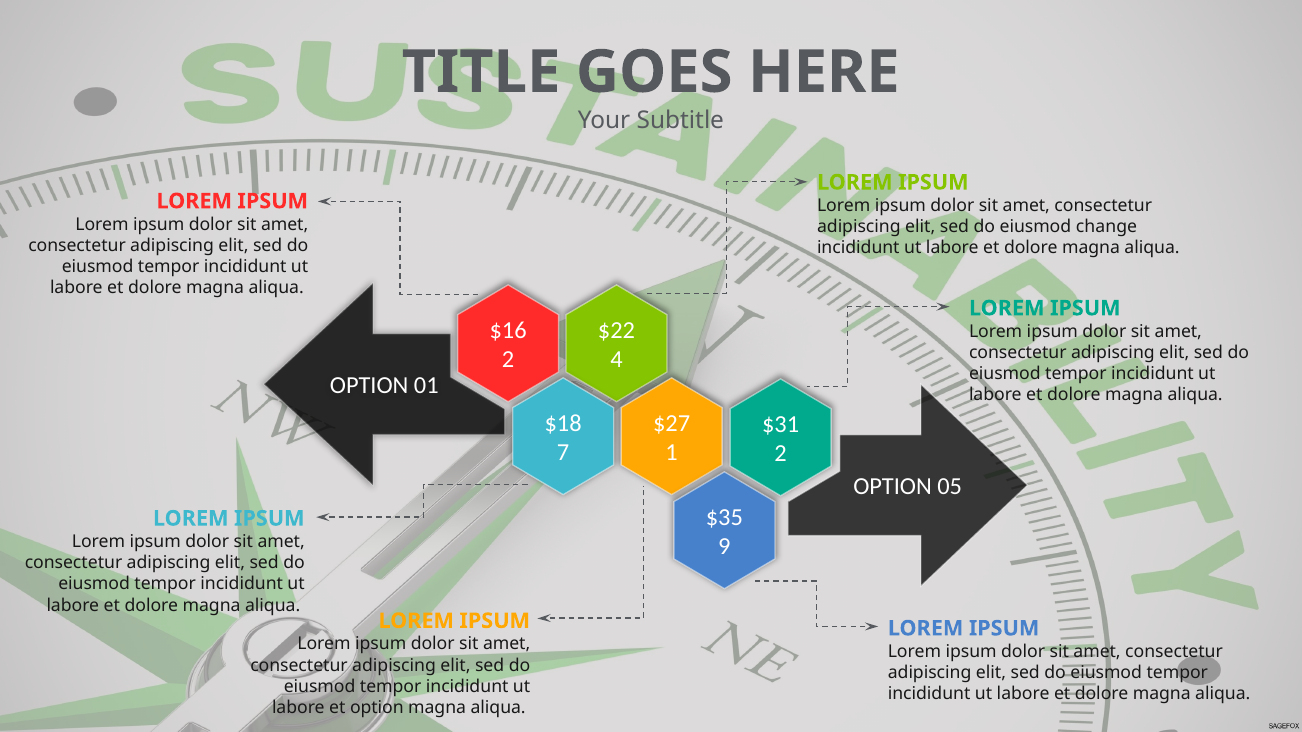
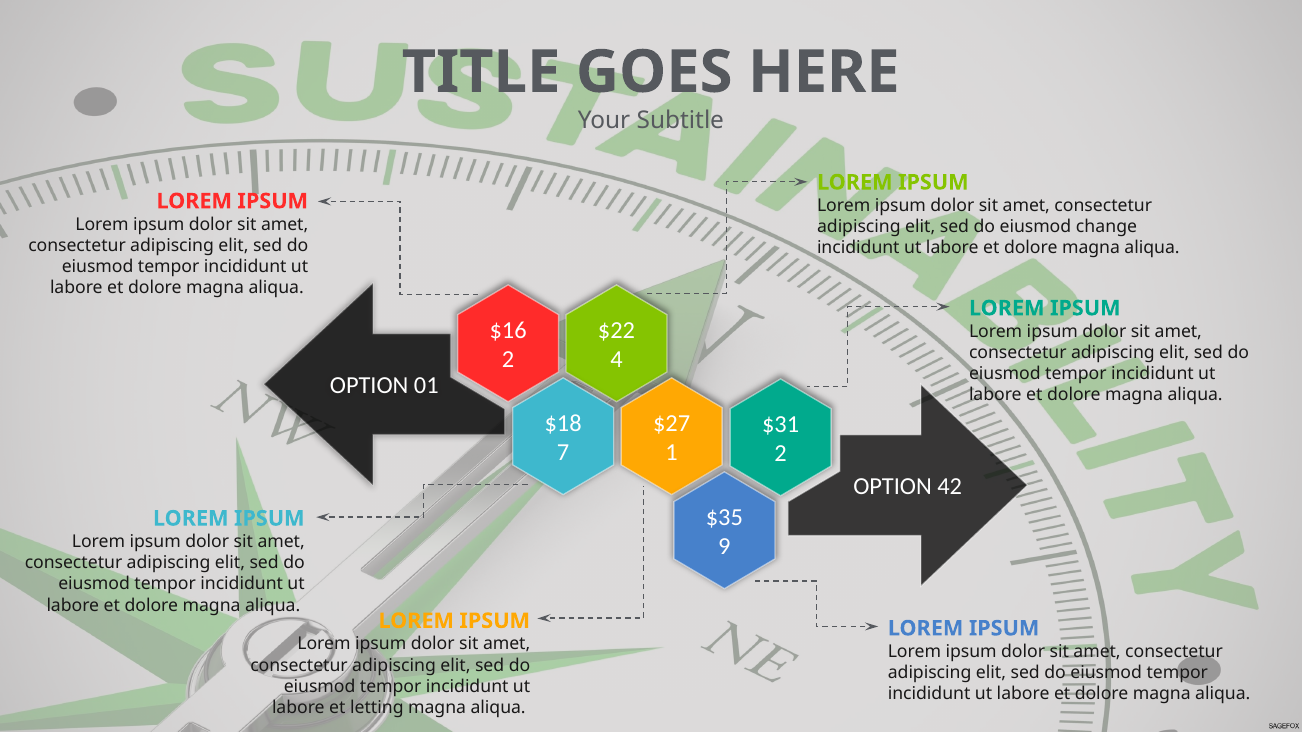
05: 05 -> 42
et option: option -> letting
